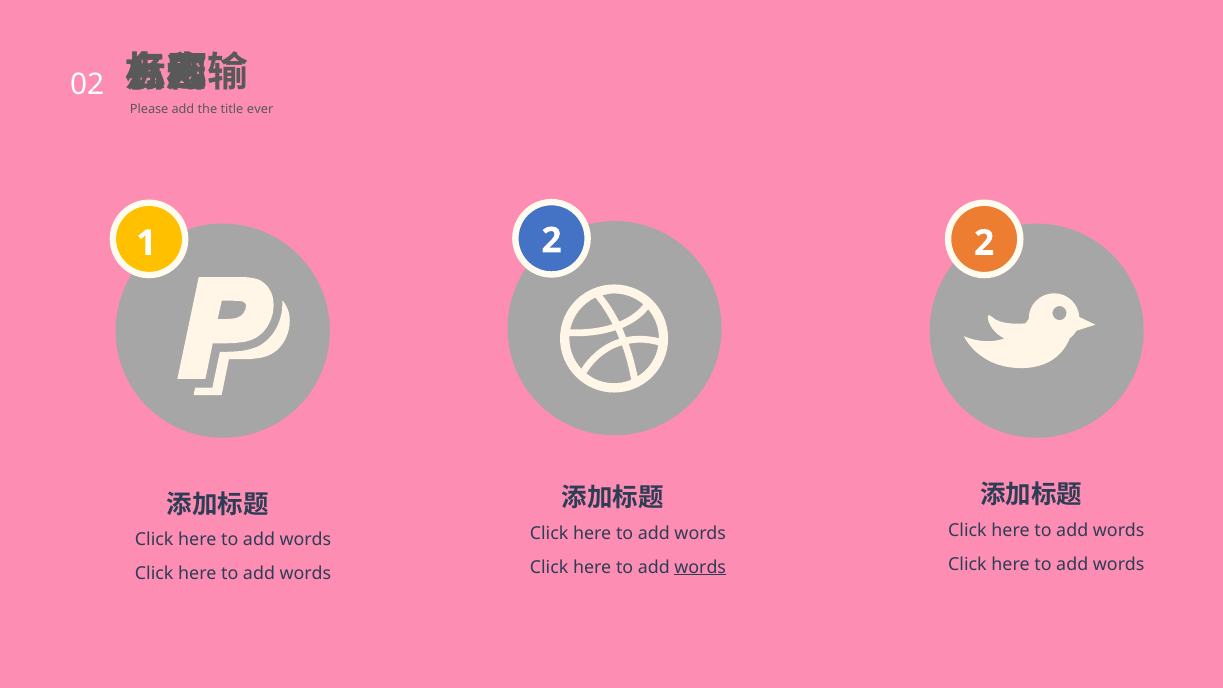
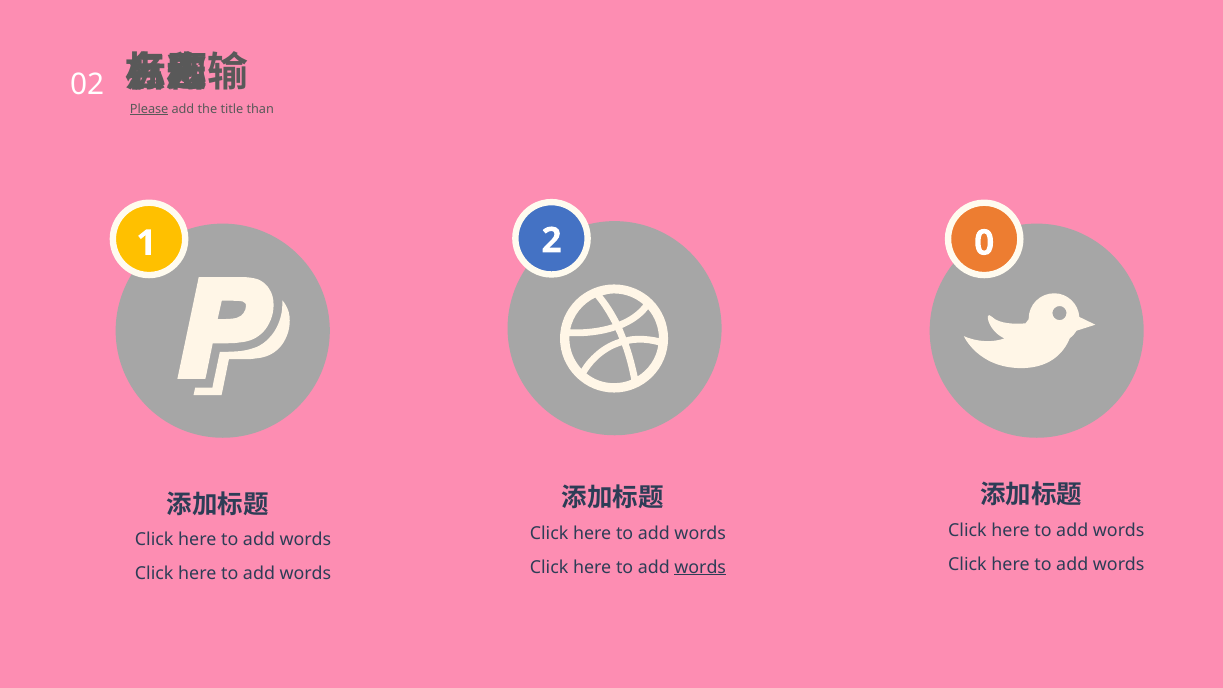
Please underline: none -> present
ever: ever -> than
1 2: 2 -> 0
